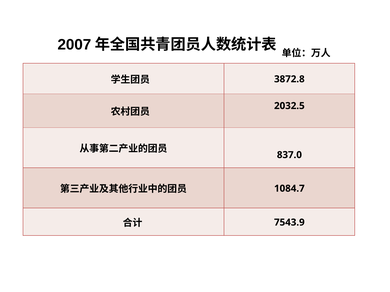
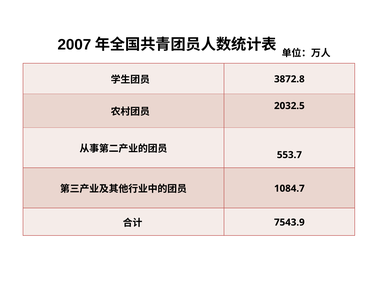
837.0: 837.0 -> 553.7
